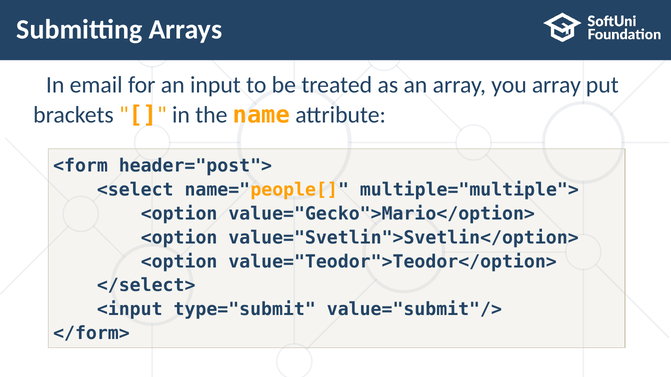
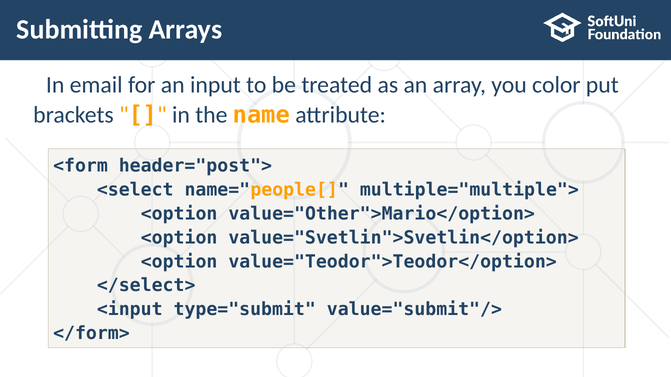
you array: array -> color
value="Gecko">Mario</option>: value="Gecko">Mario</option> -> value="Other">Mario</option>
